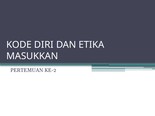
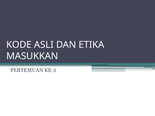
DIRI: DIRI -> ASLI
